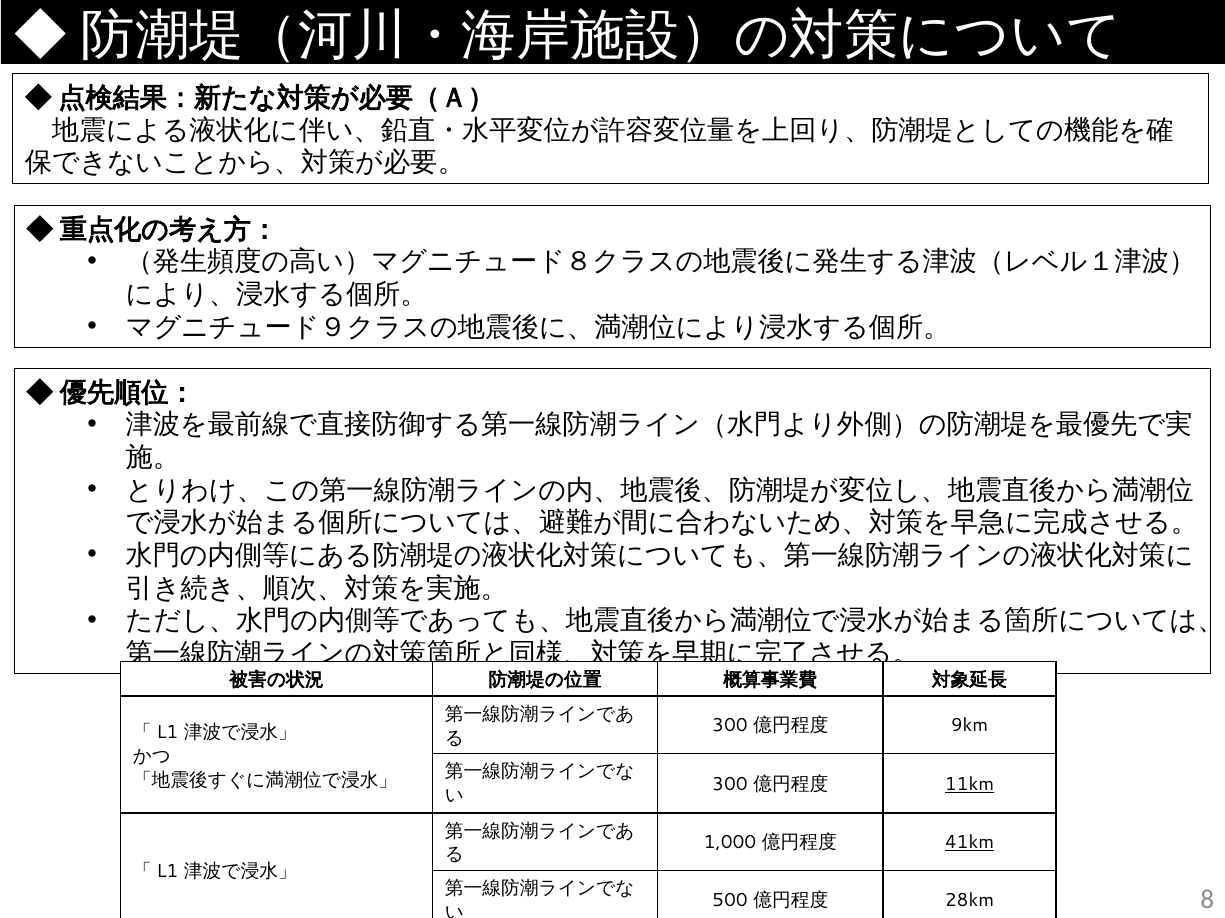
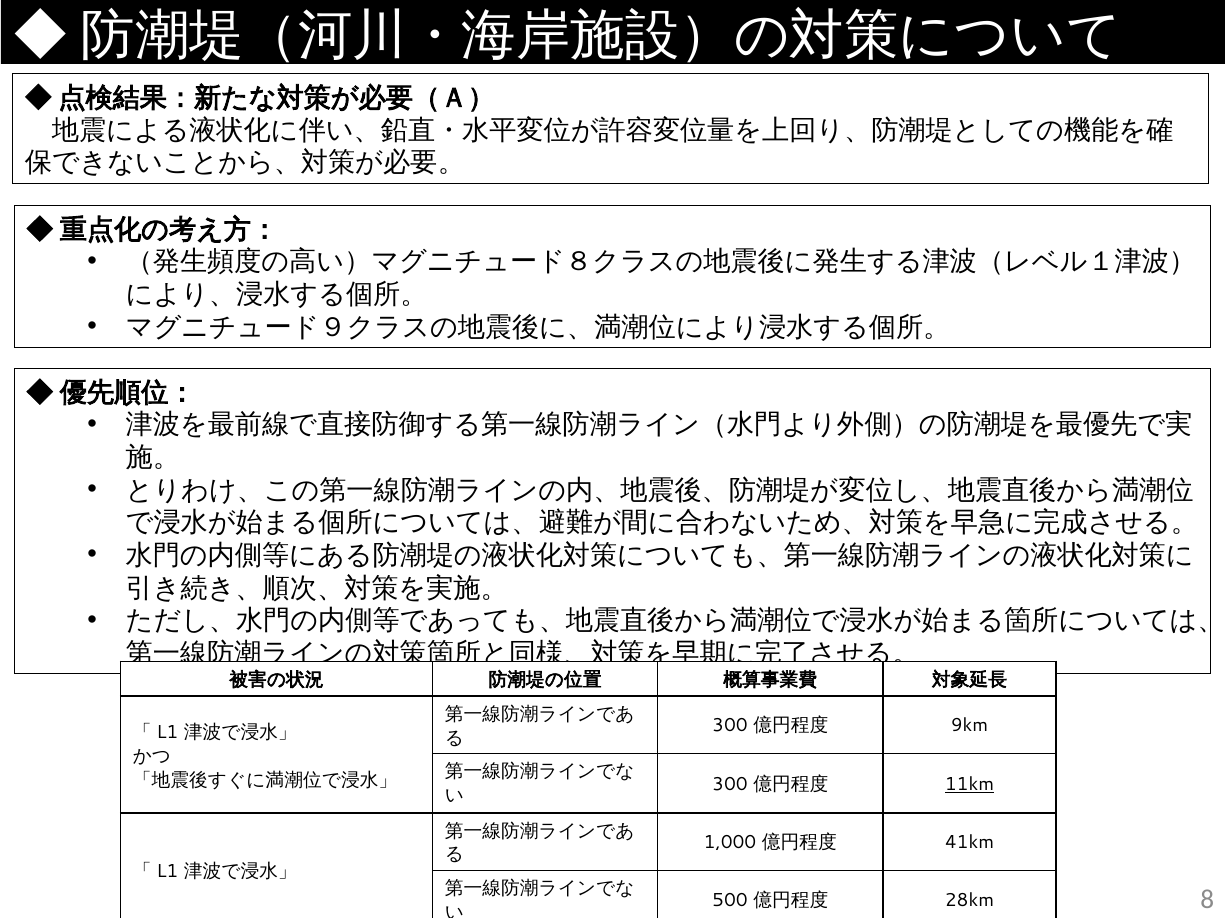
41km underline: present -> none
